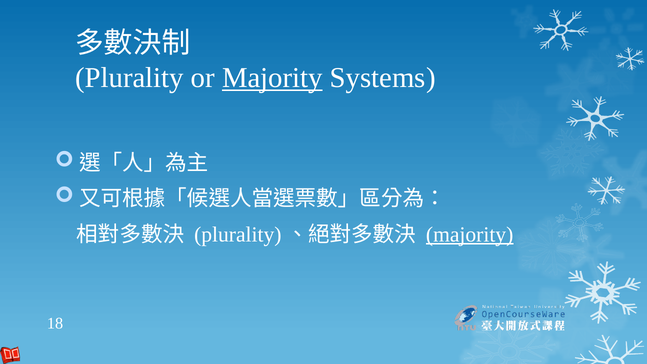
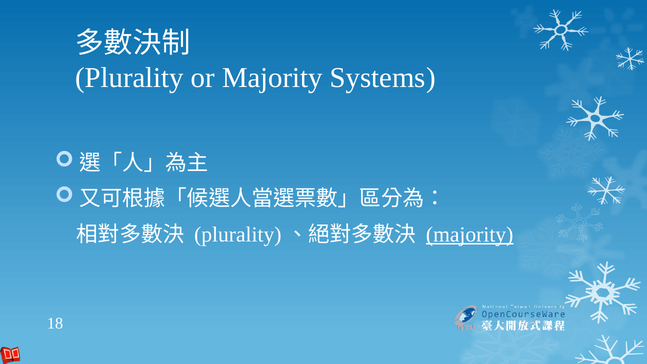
Majority at (272, 78) underline: present -> none
